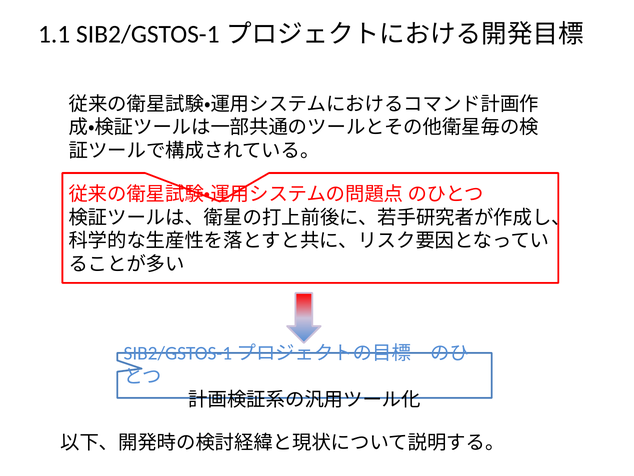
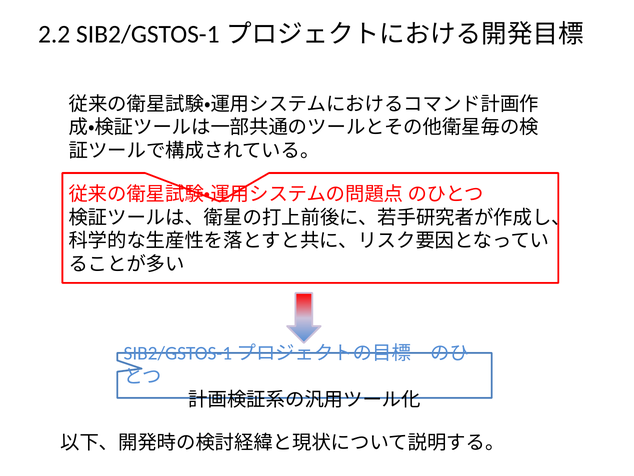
1.1: 1.1 -> 2.2
